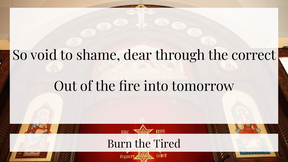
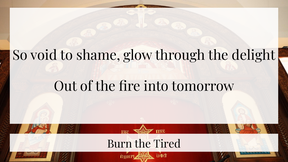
dear: dear -> glow
correct: correct -> delight
